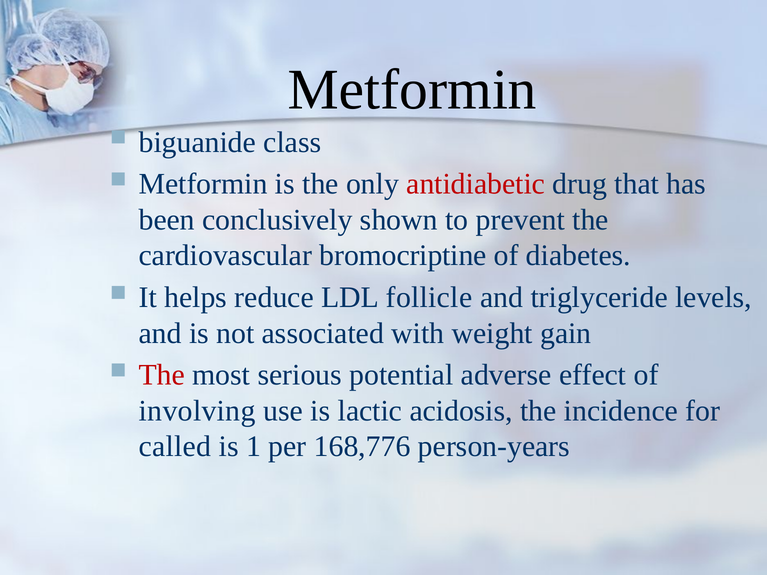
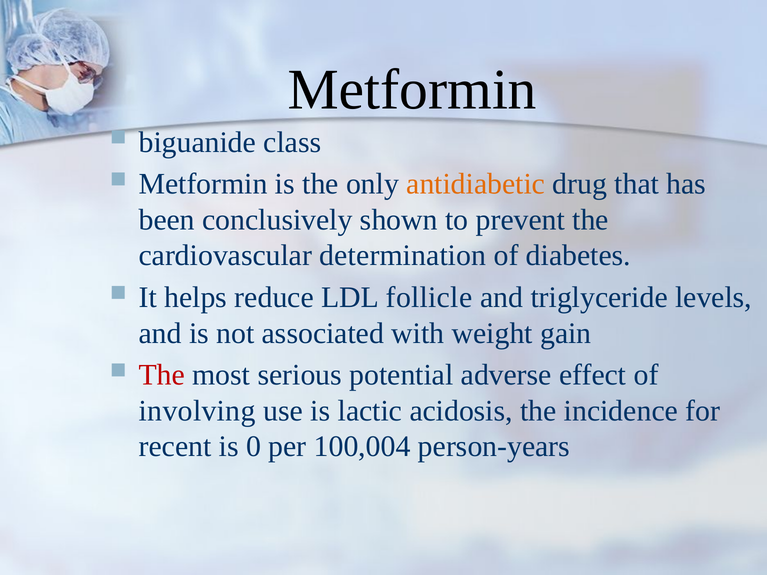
antidiabetic colour: red -> orange
bromocriptine: bromocriptine -> determination
called: called -> recent
1: 1 -> 0
168,776: 168,776 -> 100,004
